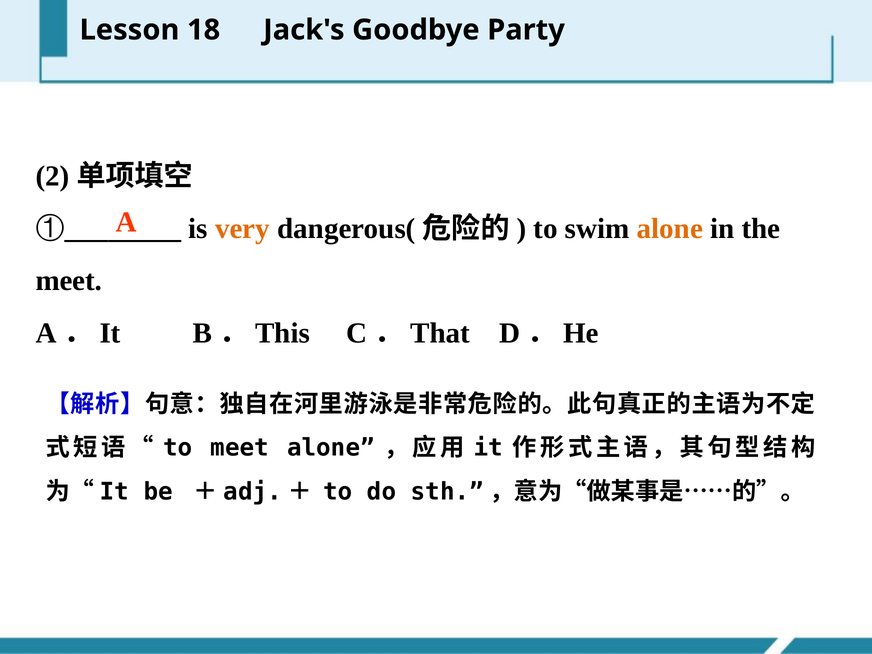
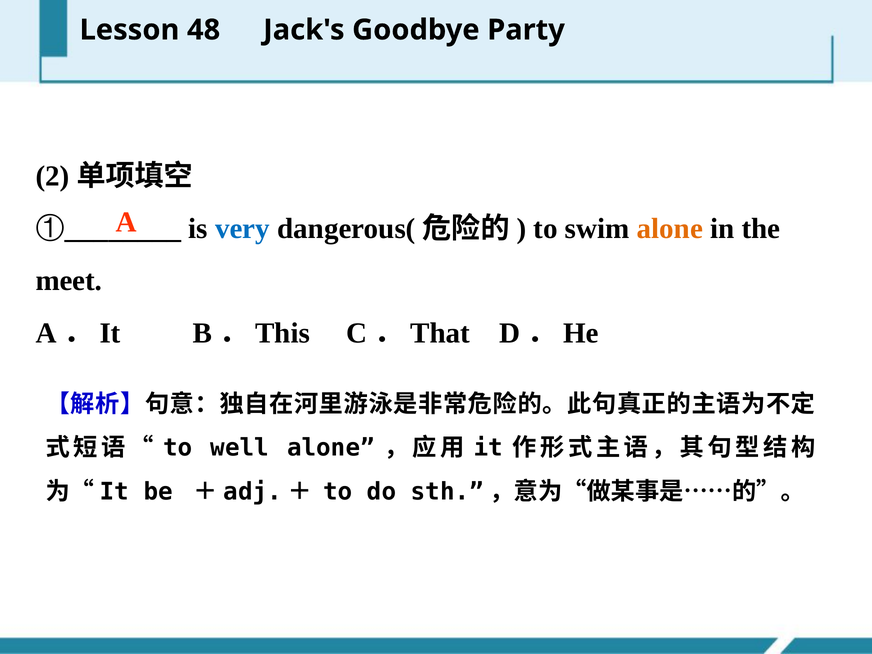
18: 18 -> 48
very colour: orange -> blue
to meet: meet -> well
